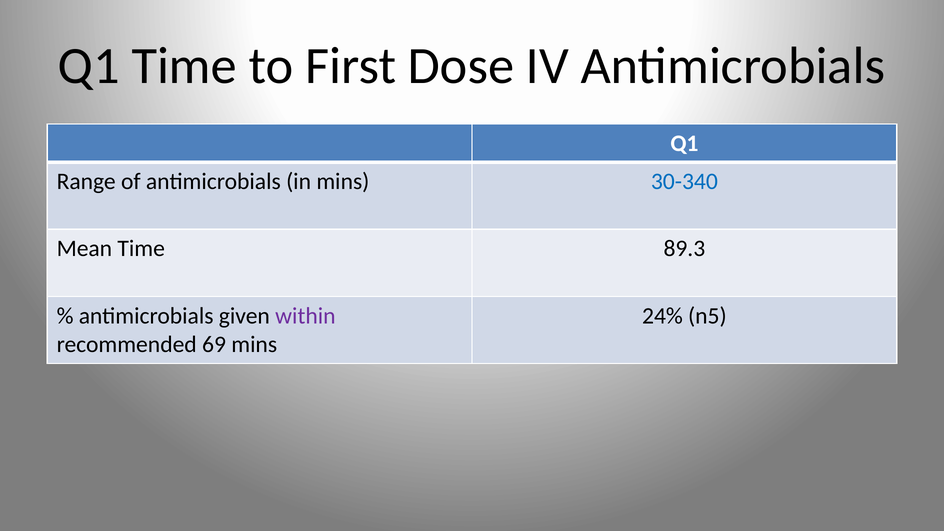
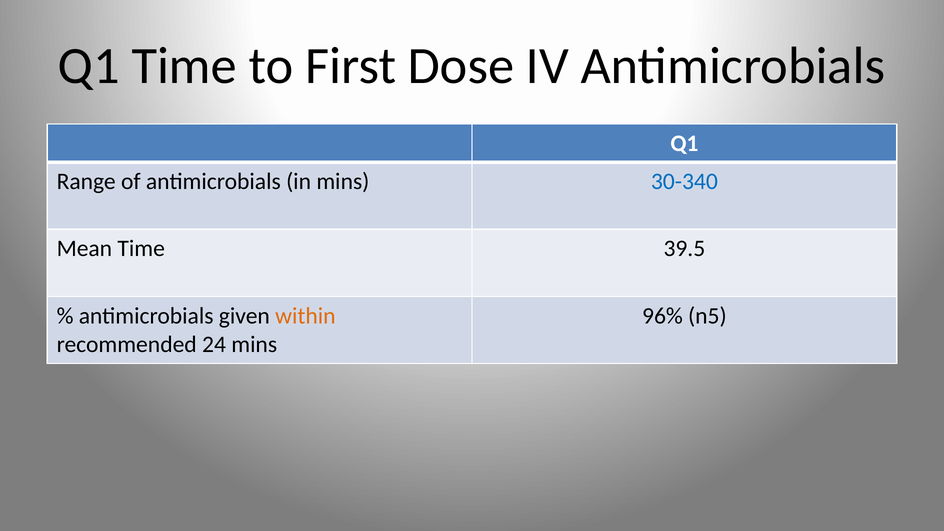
89.3: 89.3 -> 39.5
within colour: purple -> orange
24%: 24% -> 96%
69: 69 -> 24
